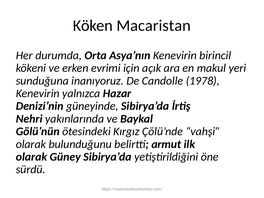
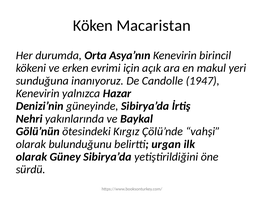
1978: 1978 -> 1947
armut: armut -> urgan
